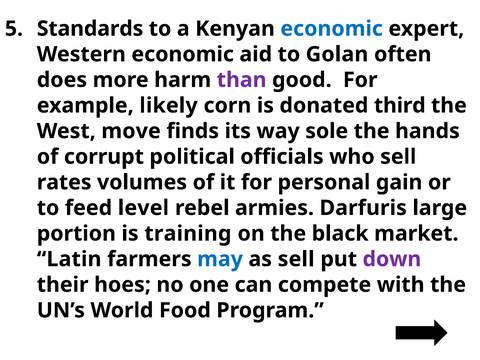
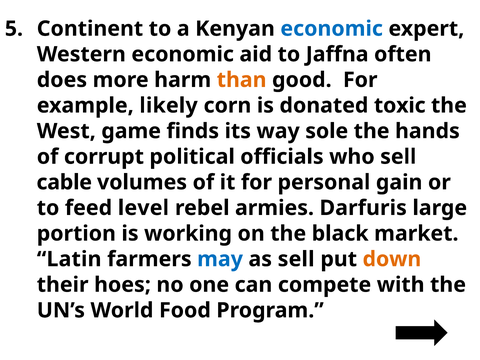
Standards: Standards -> Continent
Golan: Golan -> Jaffna
than colour: purple -> orange
third: third -> toxic
move: move -> game
rates: rates -> cable
training: training -> working
down colour: purple -> orange
